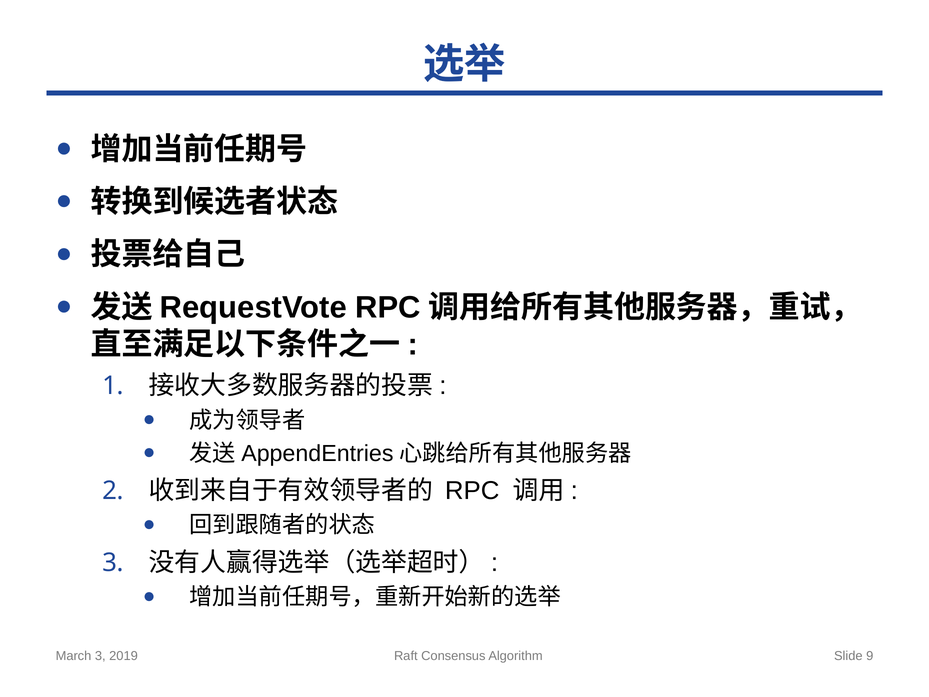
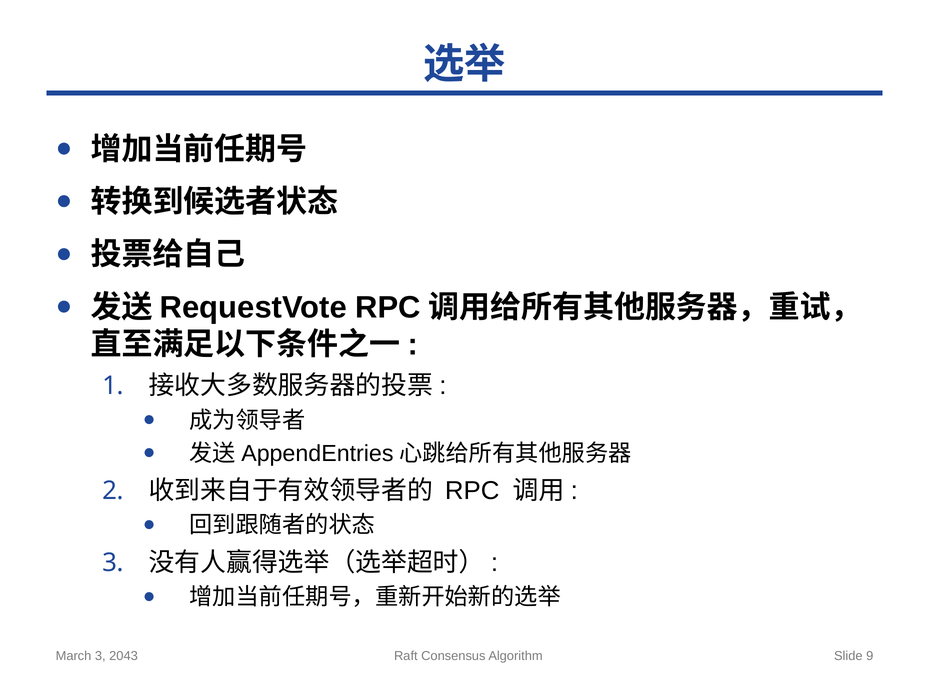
2019: 2019 -> 2043
